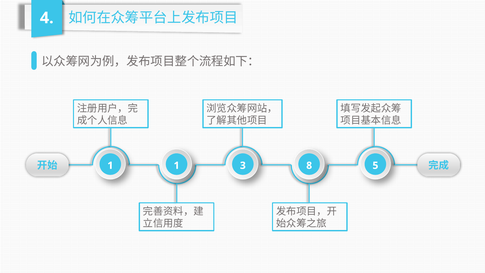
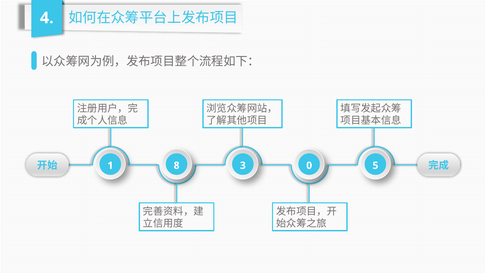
1 1: 1 -> 8
8: 8 -> 0
